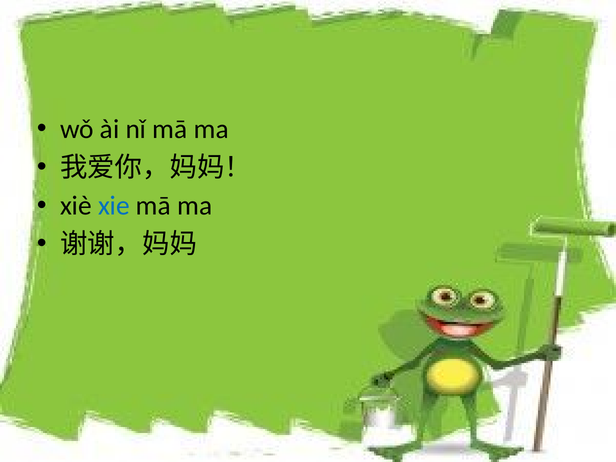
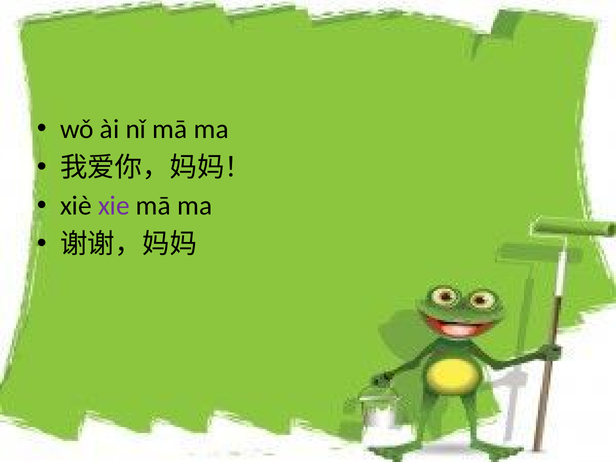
xie colour: blue -> purple
